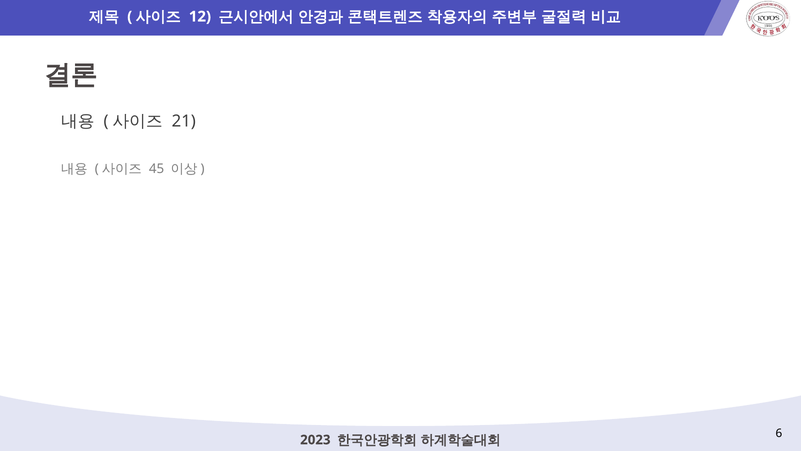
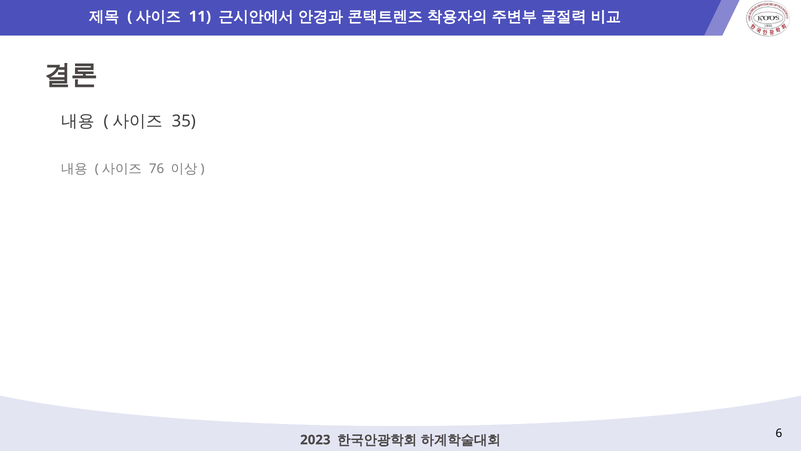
12: 12 -> 11
21: 21 -> 35
45: 45 -> 76
